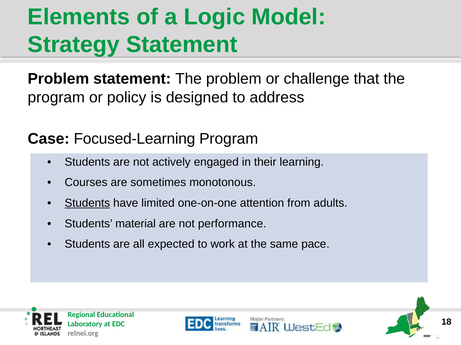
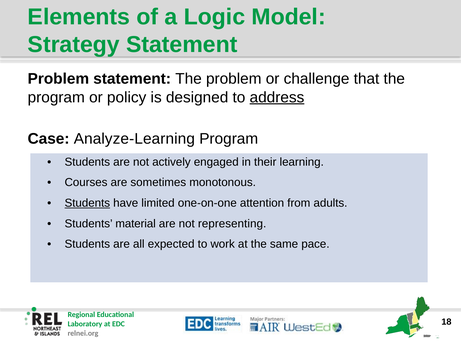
address underline: none -> present
Focused-Learning: Focused-Learning -> Analyze-Learning
performance: performance -> representing
